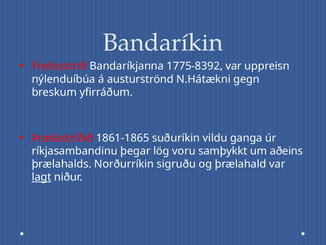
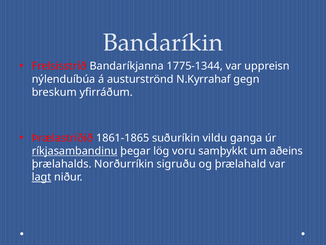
1775-8392: 1775-8392 -> 1775-1344
N.Hátækni: N.Hátækni -> N.Kyrrahaf
ríkjasambandinu underline: none -> present
